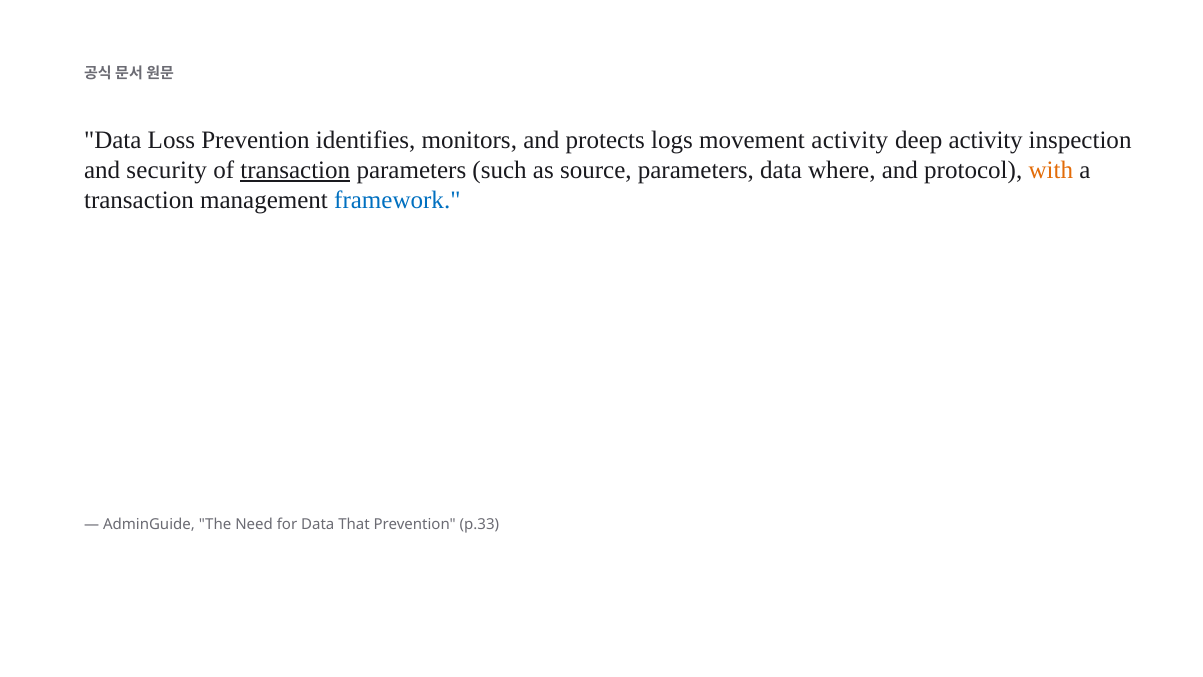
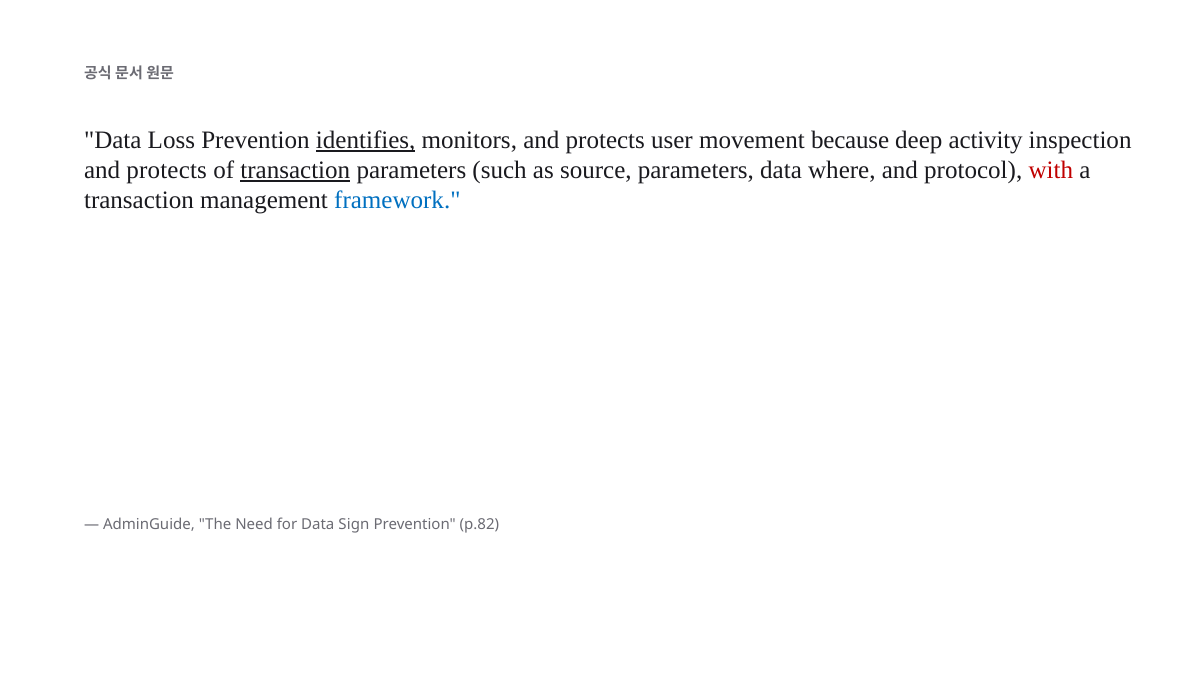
identifies underline: none -> present
logs: logs -> user
movement activity: activity -> because
security at (167, 170): security -> protects
with colour: orange -> red
That: That -> Sign
p.33: p.33 -> p.82
